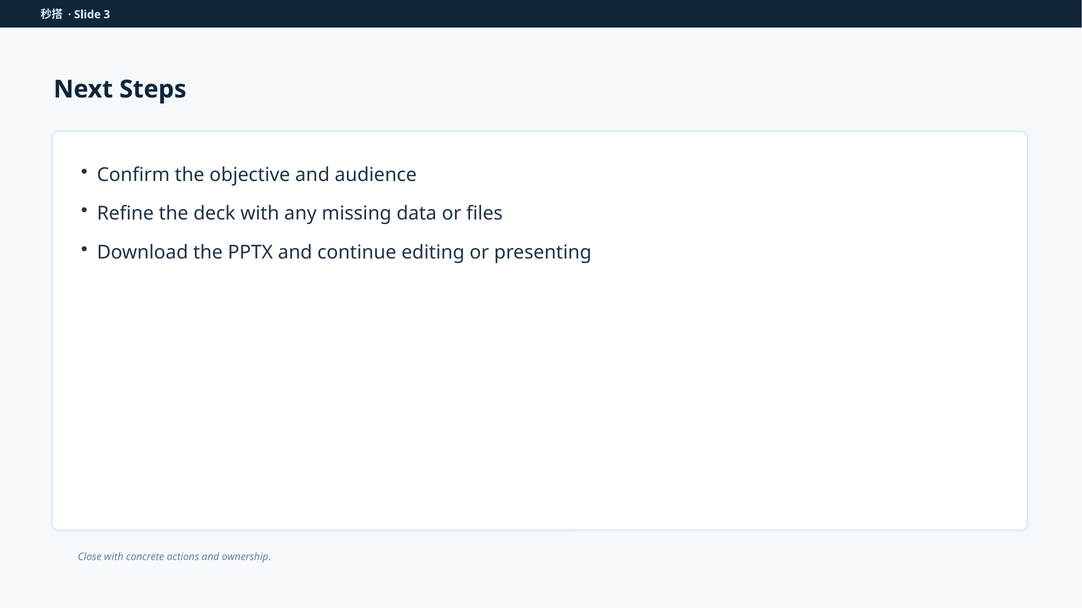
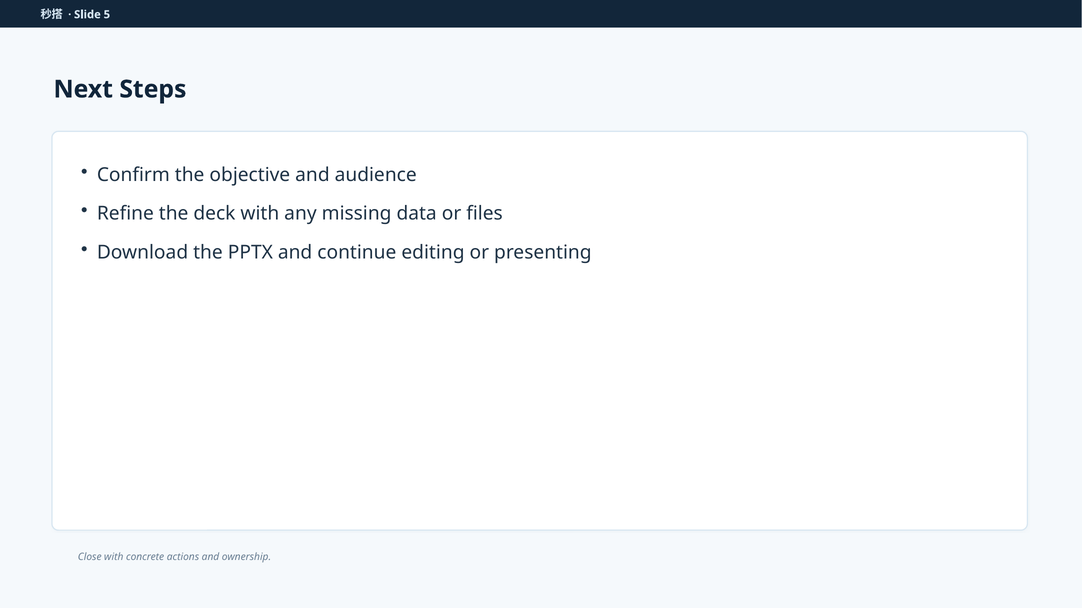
3: 3 -> 5
